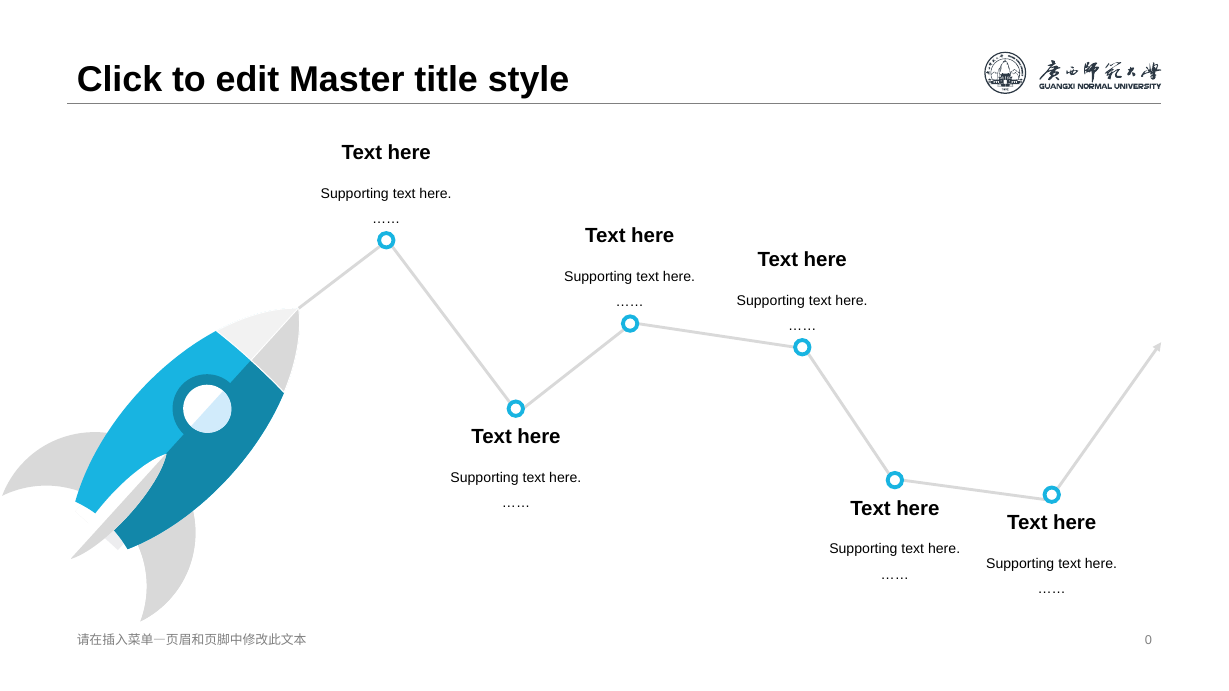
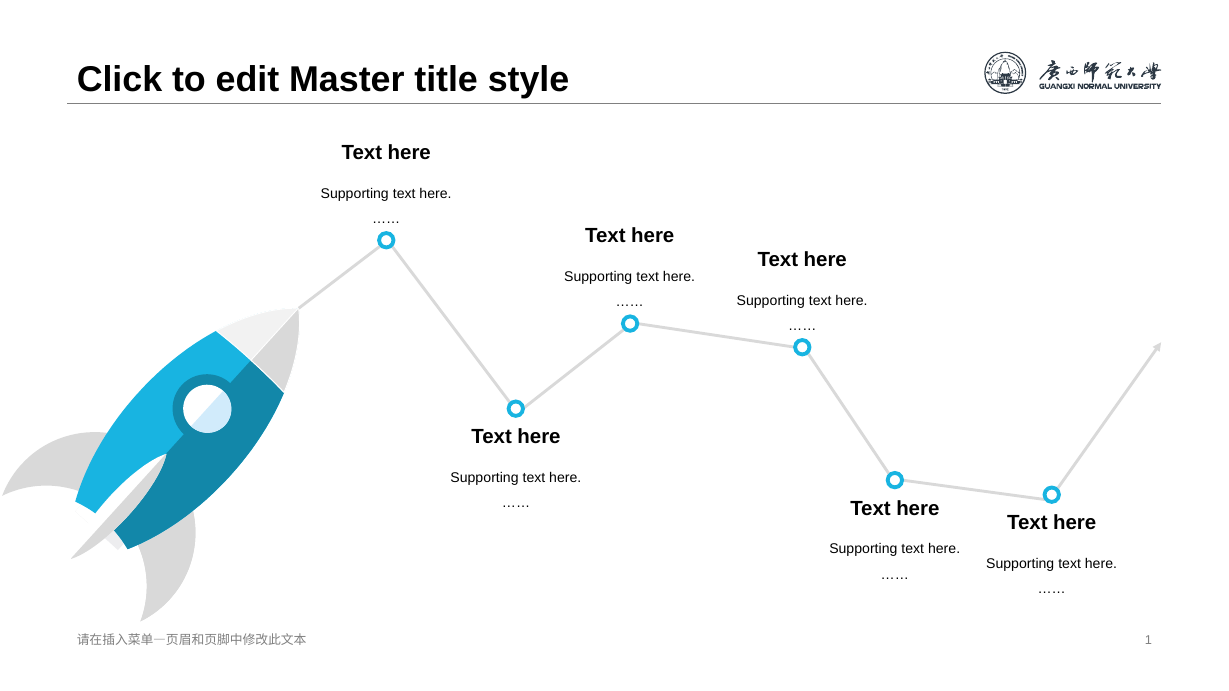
0: 0 -> 1
